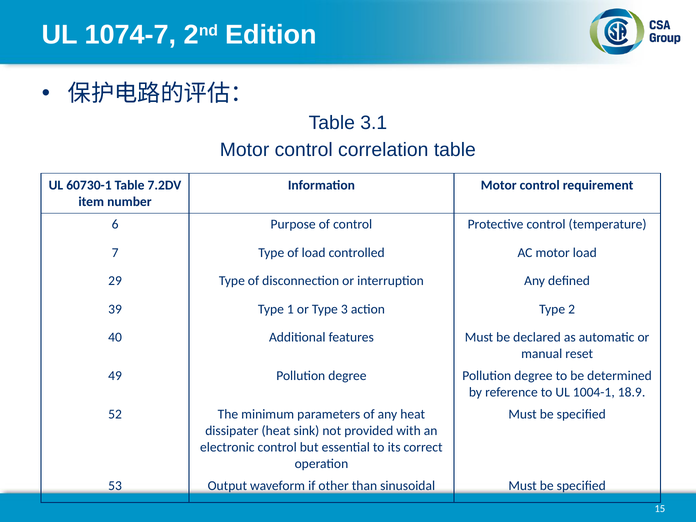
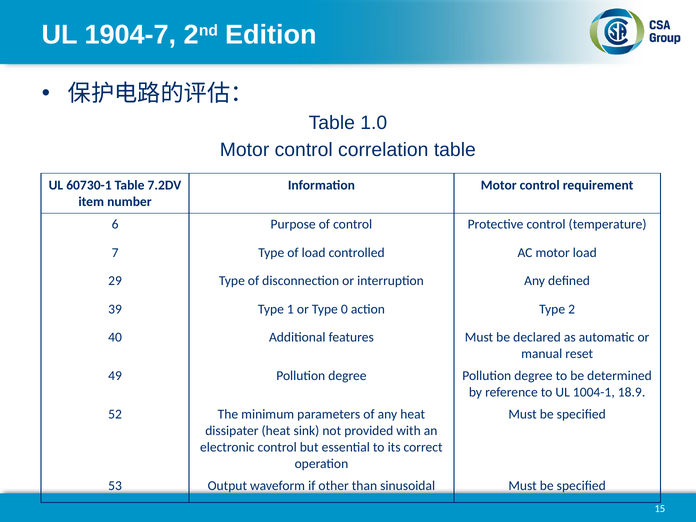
1074-7: 1074-7 -> 1904-7
3.1: 3.1 -> 1.0
3: 3 -> 0
